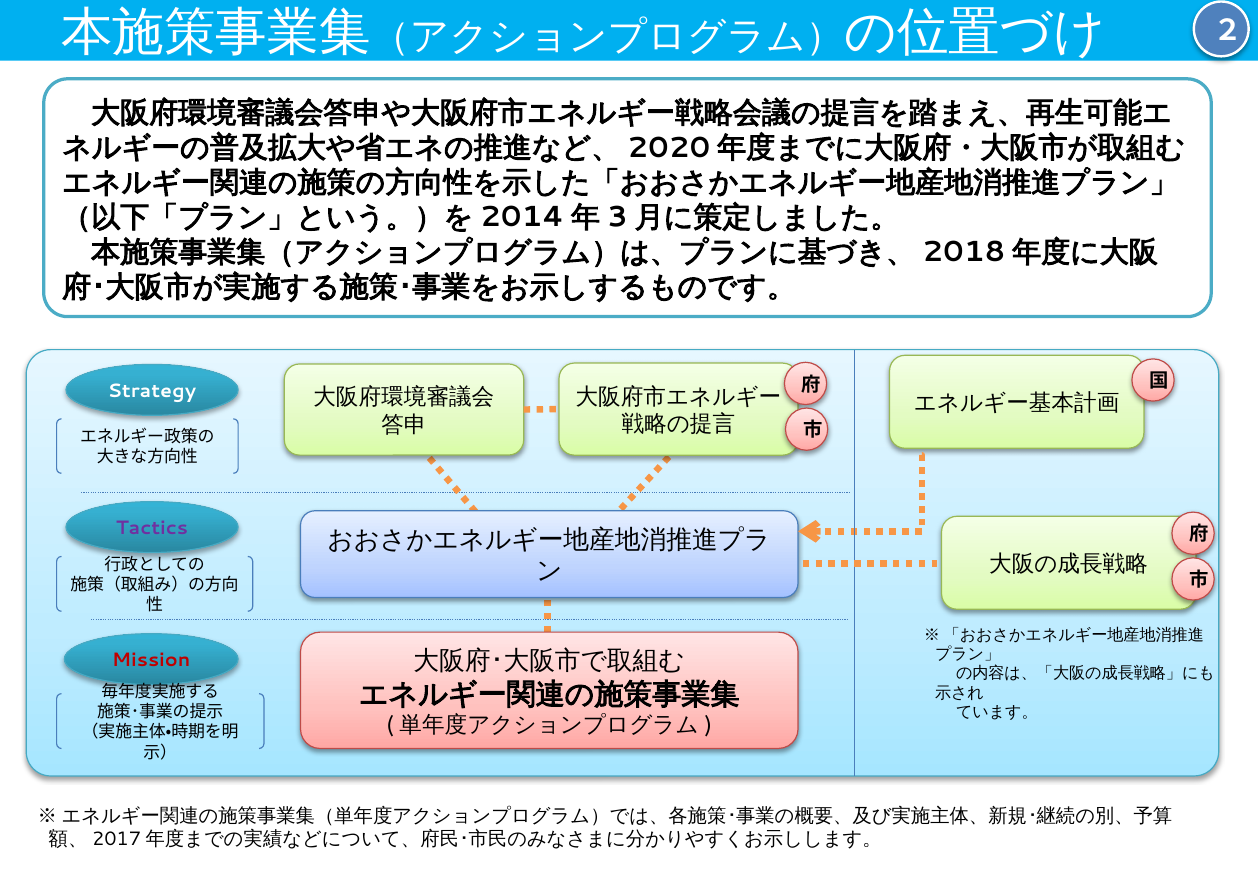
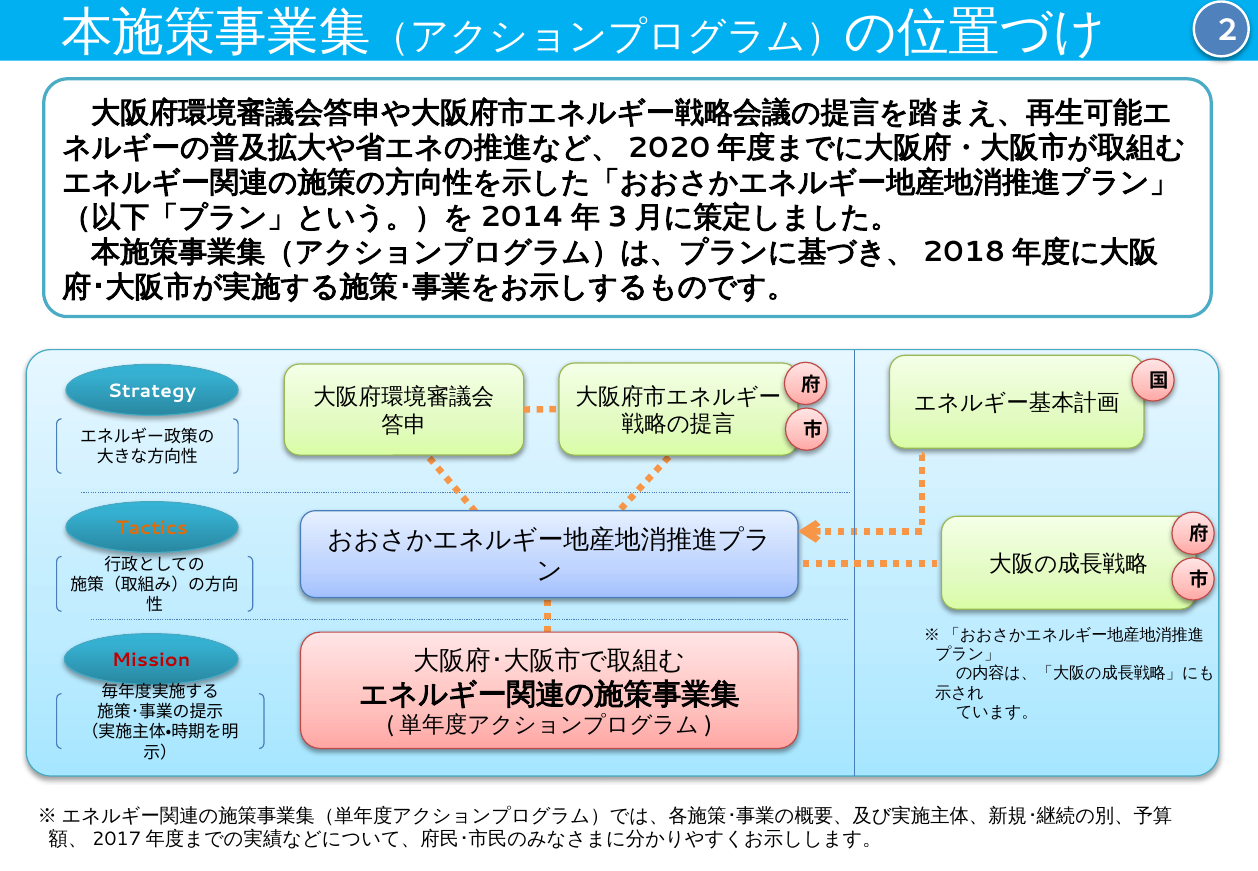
Tactics colour: purple -> orange
